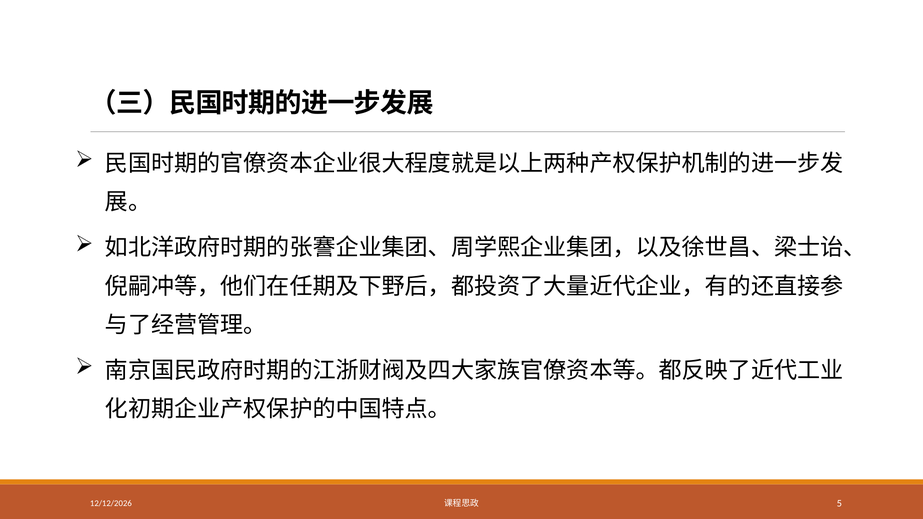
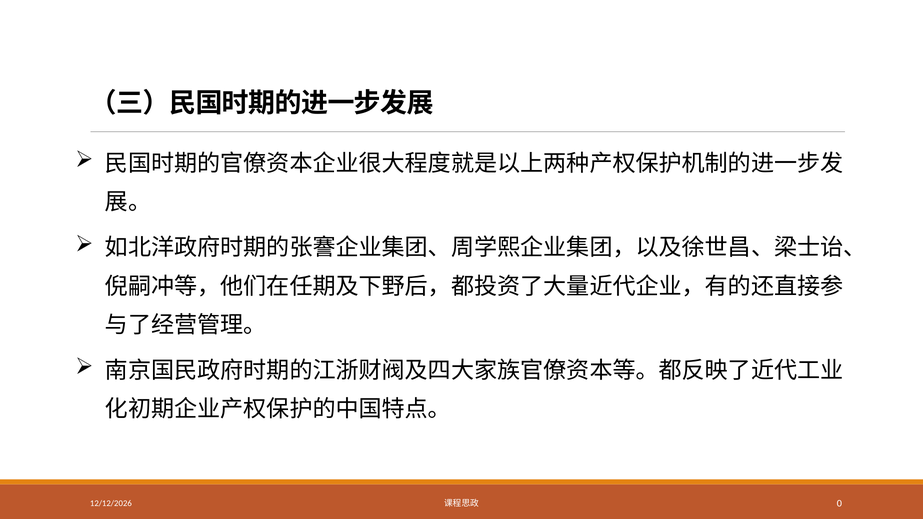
5: 5 -> 0
